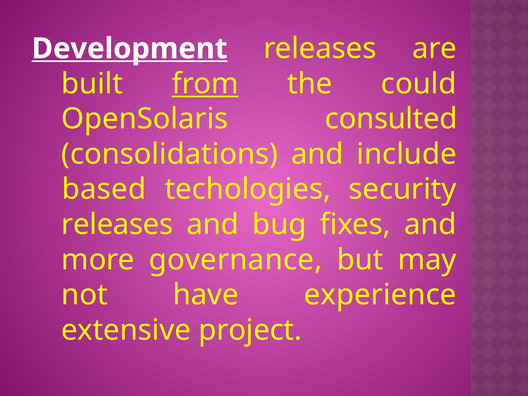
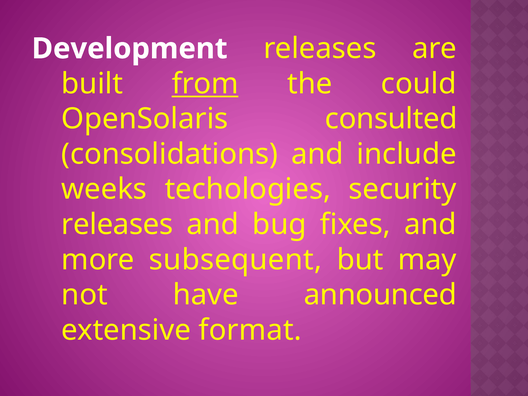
Development underline: present -> none
based: based -> weeks
governance: governance -> subsequent
experience: experience -> announced
project: project -> format
